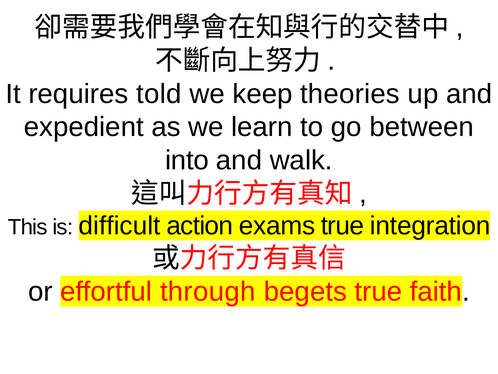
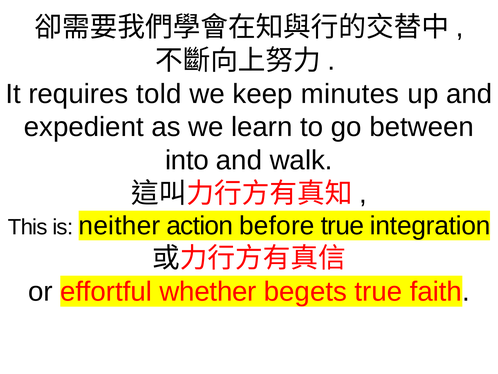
theories: theories -> minutes
difficult: difficult -> neither
exams: exams -> before
through: through -> whether
